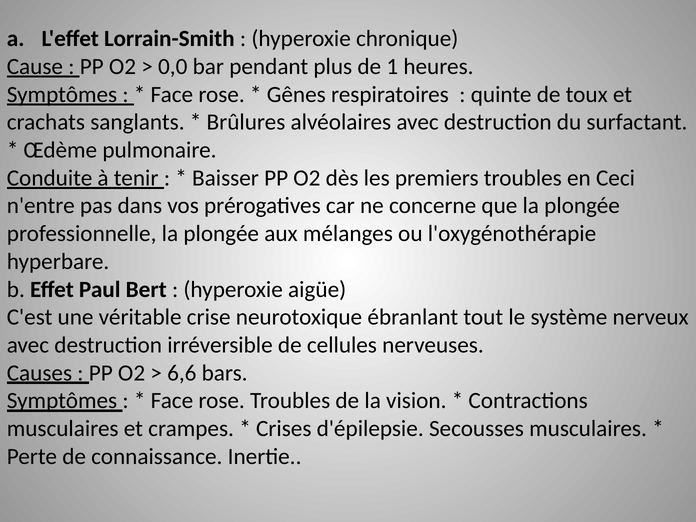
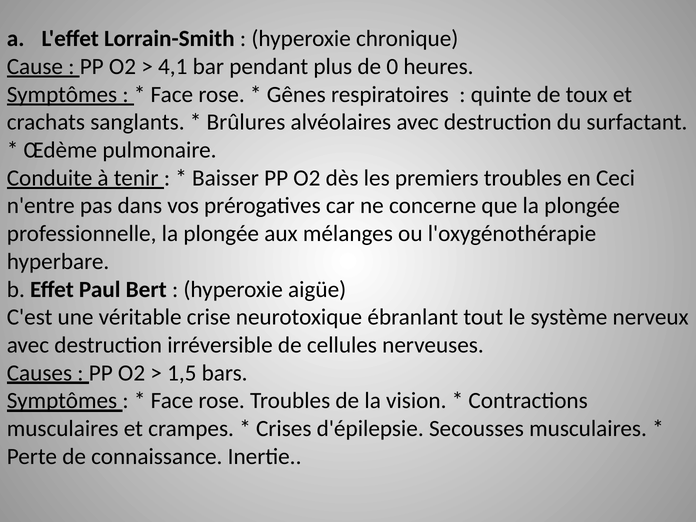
0,0: 0,0 -> 4,1
1: 1 -> 0
6,6: 6,6 -> 1,5
